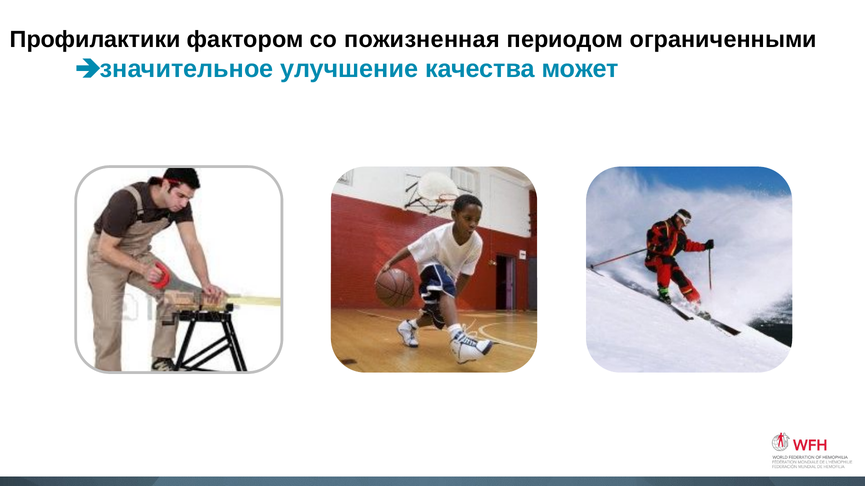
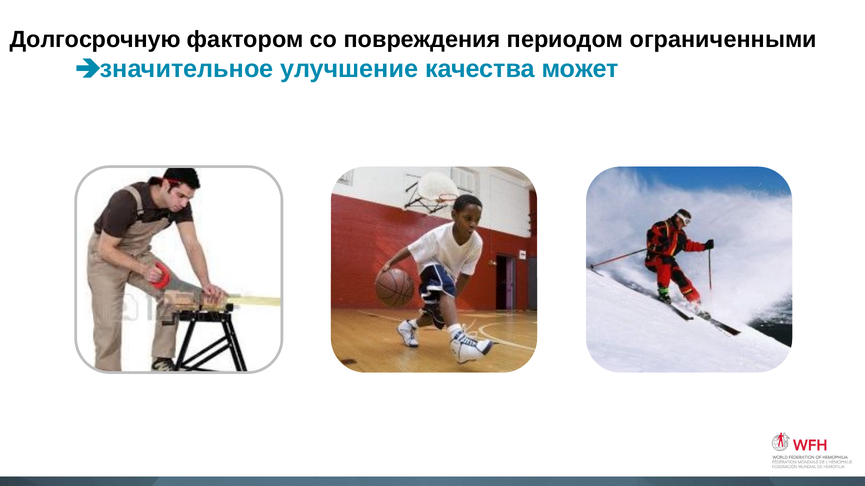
Профилактики: Профилактики -> Долгосрочную
пожизненная: пожизненная -> повреждения
